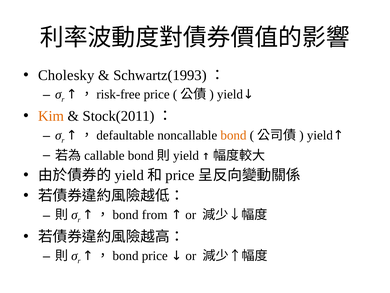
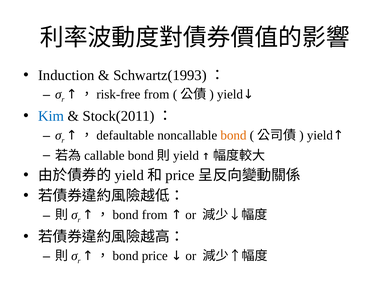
Cholesky: Cholesky -> Induction
↑，risk-free price: price -> from
Kim colour: orange -> blue
